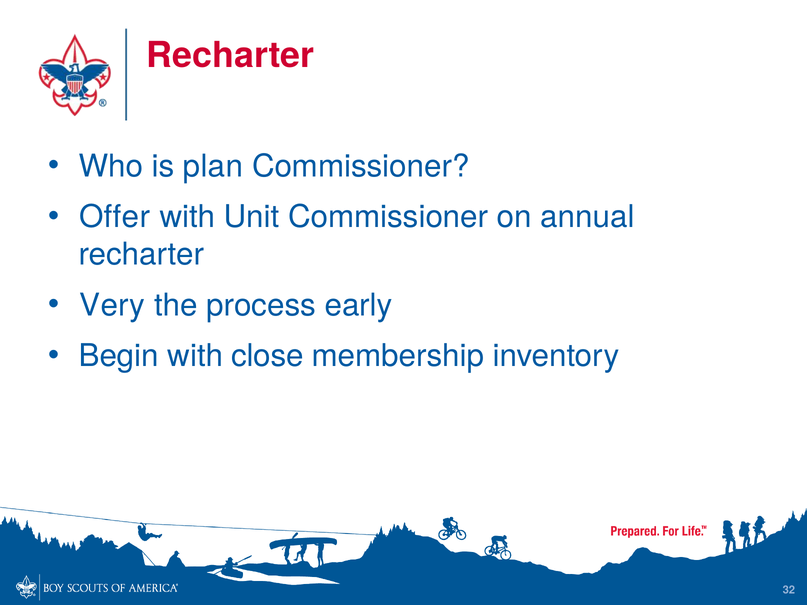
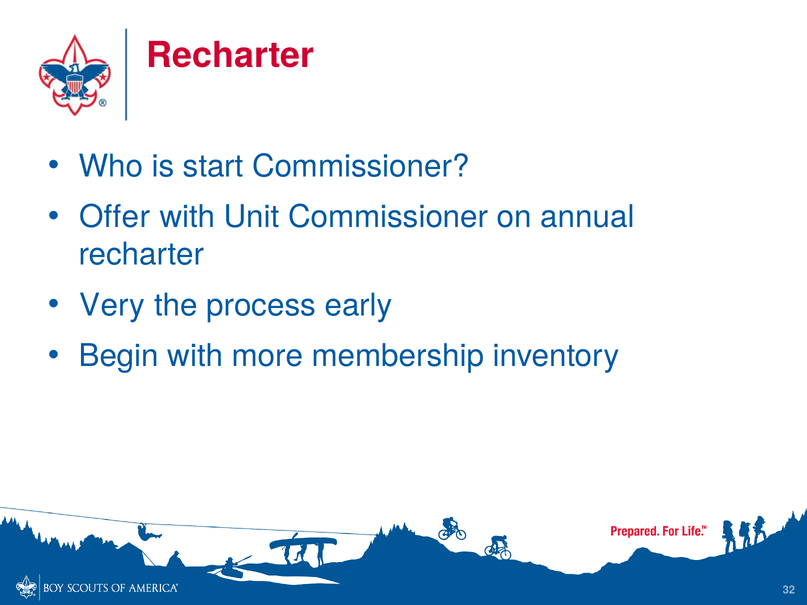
plan: plan -> start
close: close -> more
